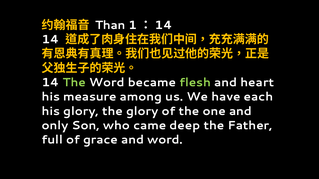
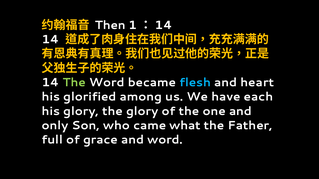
Than: Than -> Then
flesh colour: light green -> light blue
measure: measure -> glorified
deep: deep -> what
